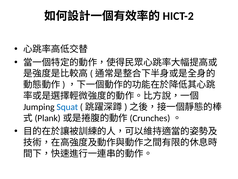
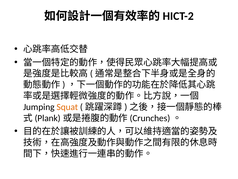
Squat colour: blue -> orange
